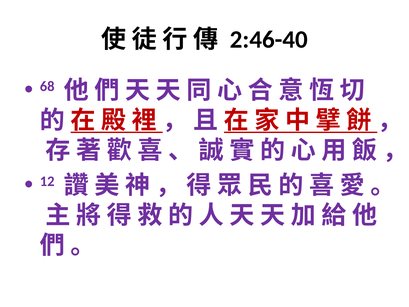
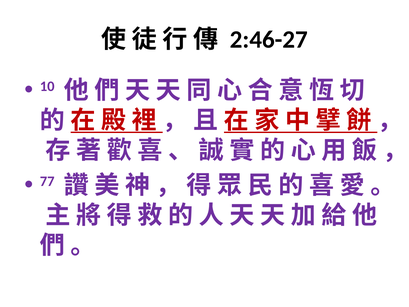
2:46-40: 2:46-40 -> 2:46-27
68: 68 -> 10
12: 12 -> 77
